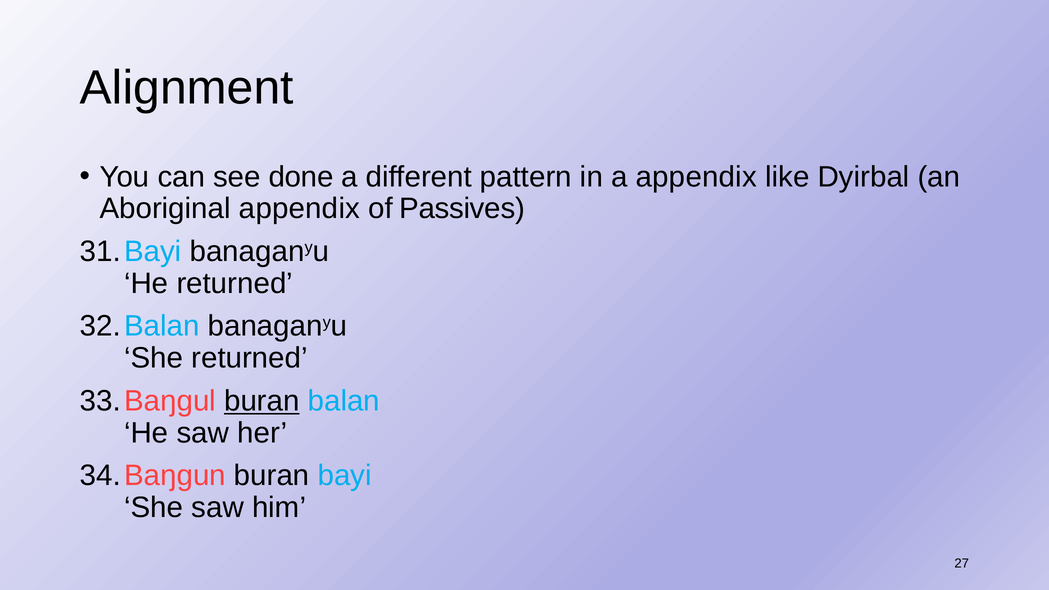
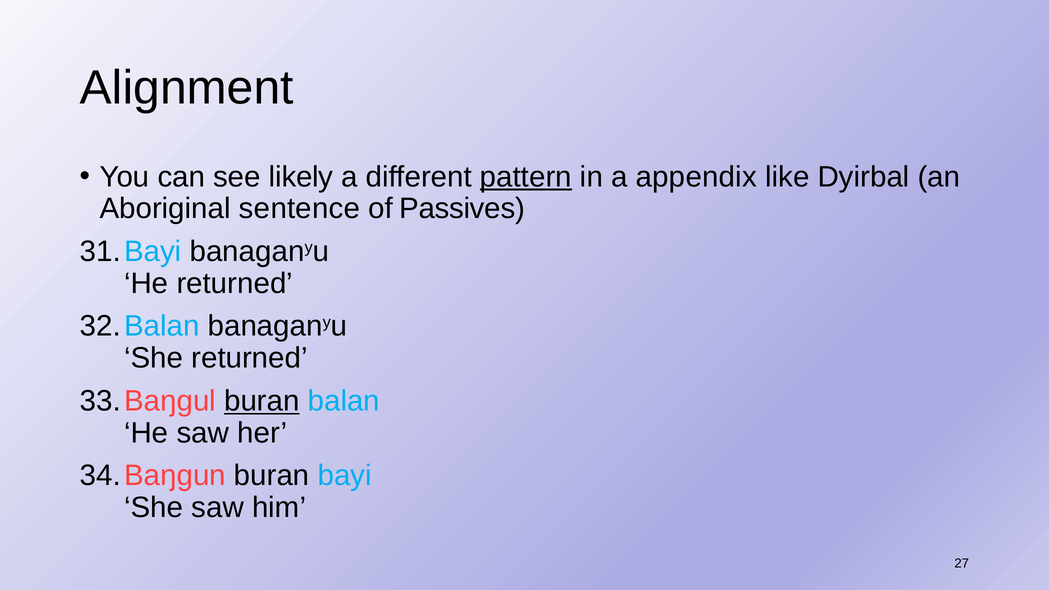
done: done -> likely
pattern underline: none -> present
Aboriginal appendix: appendix -> sentence
